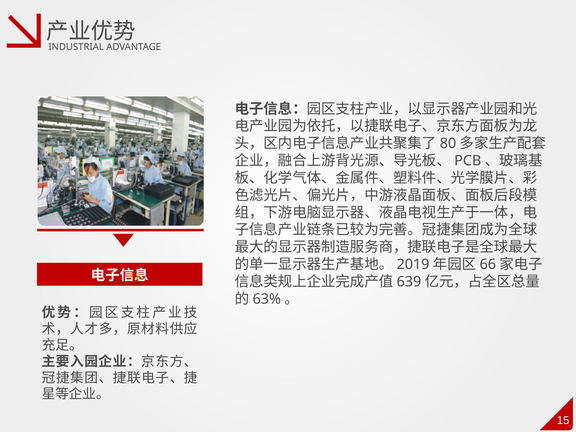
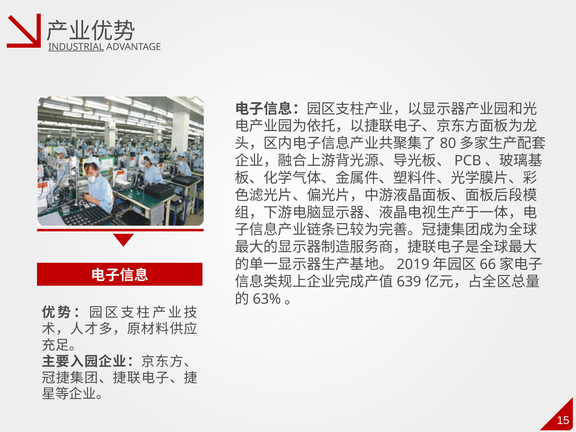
INDUSTRIAL underline: none -> present
